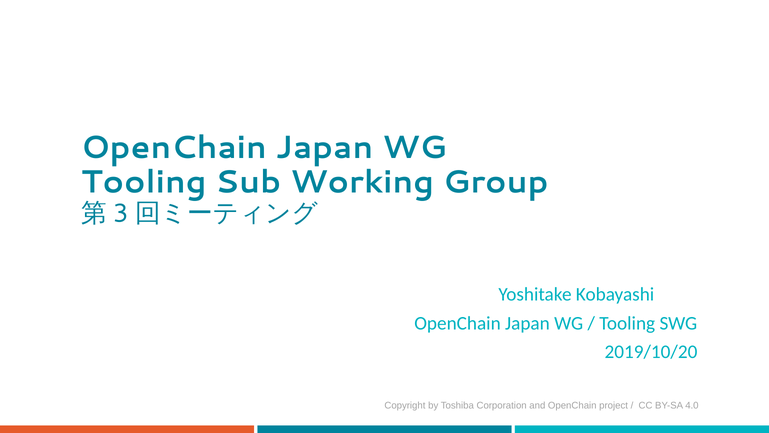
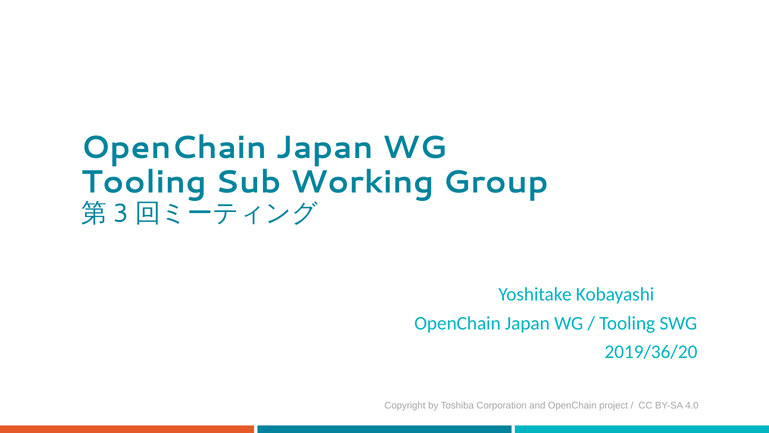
2019/10/20: 2019/10/20 -> 2019/36/20
